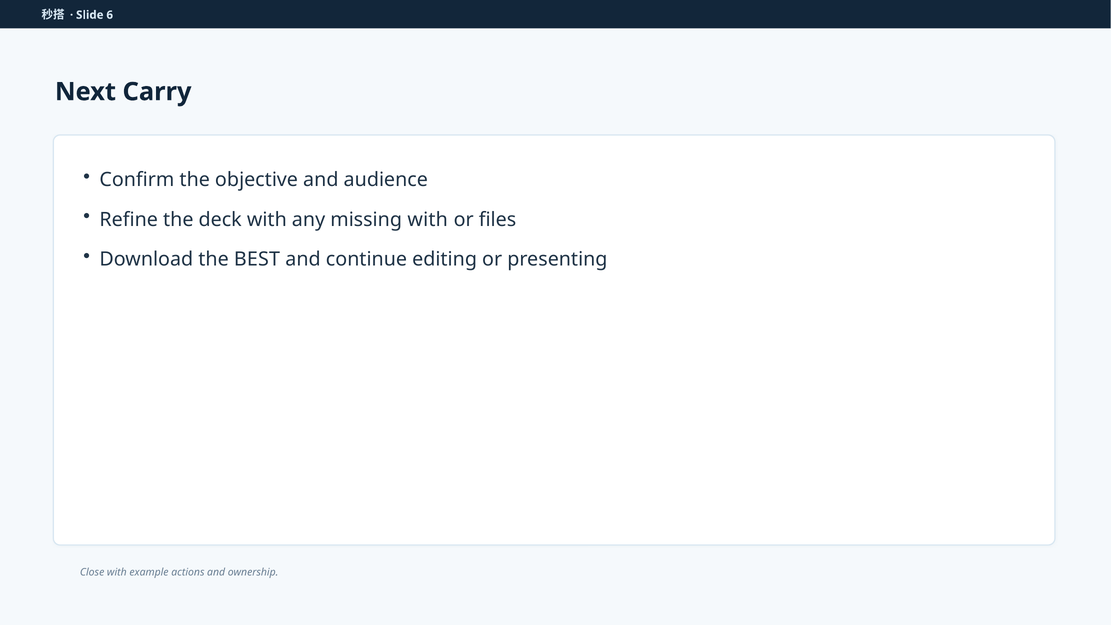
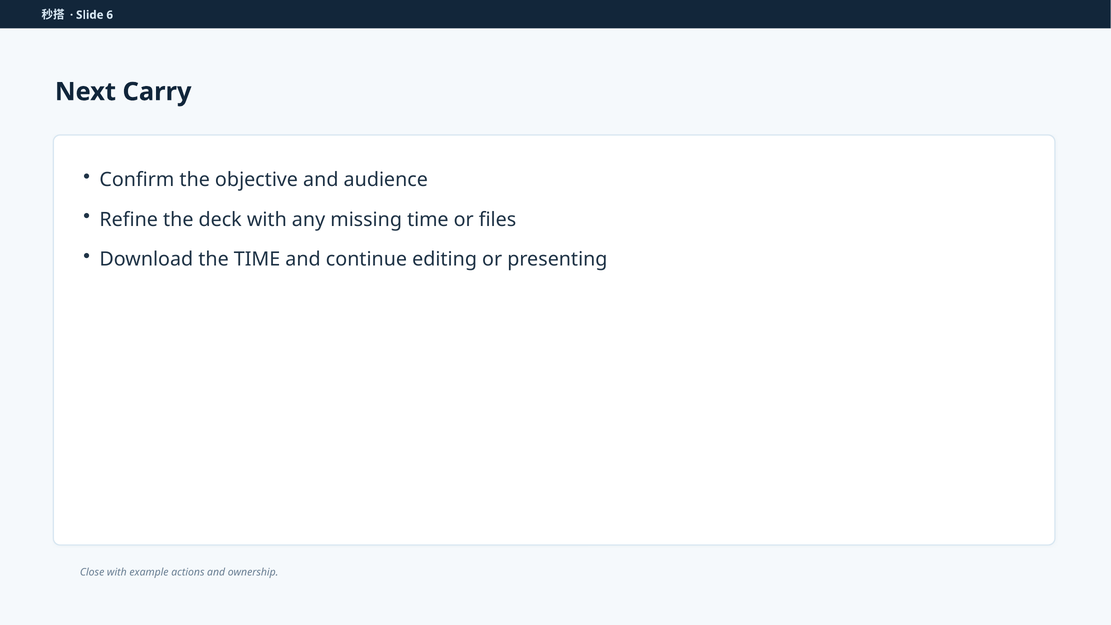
missing with: with -> time
the BEST: BEST -> TIME
